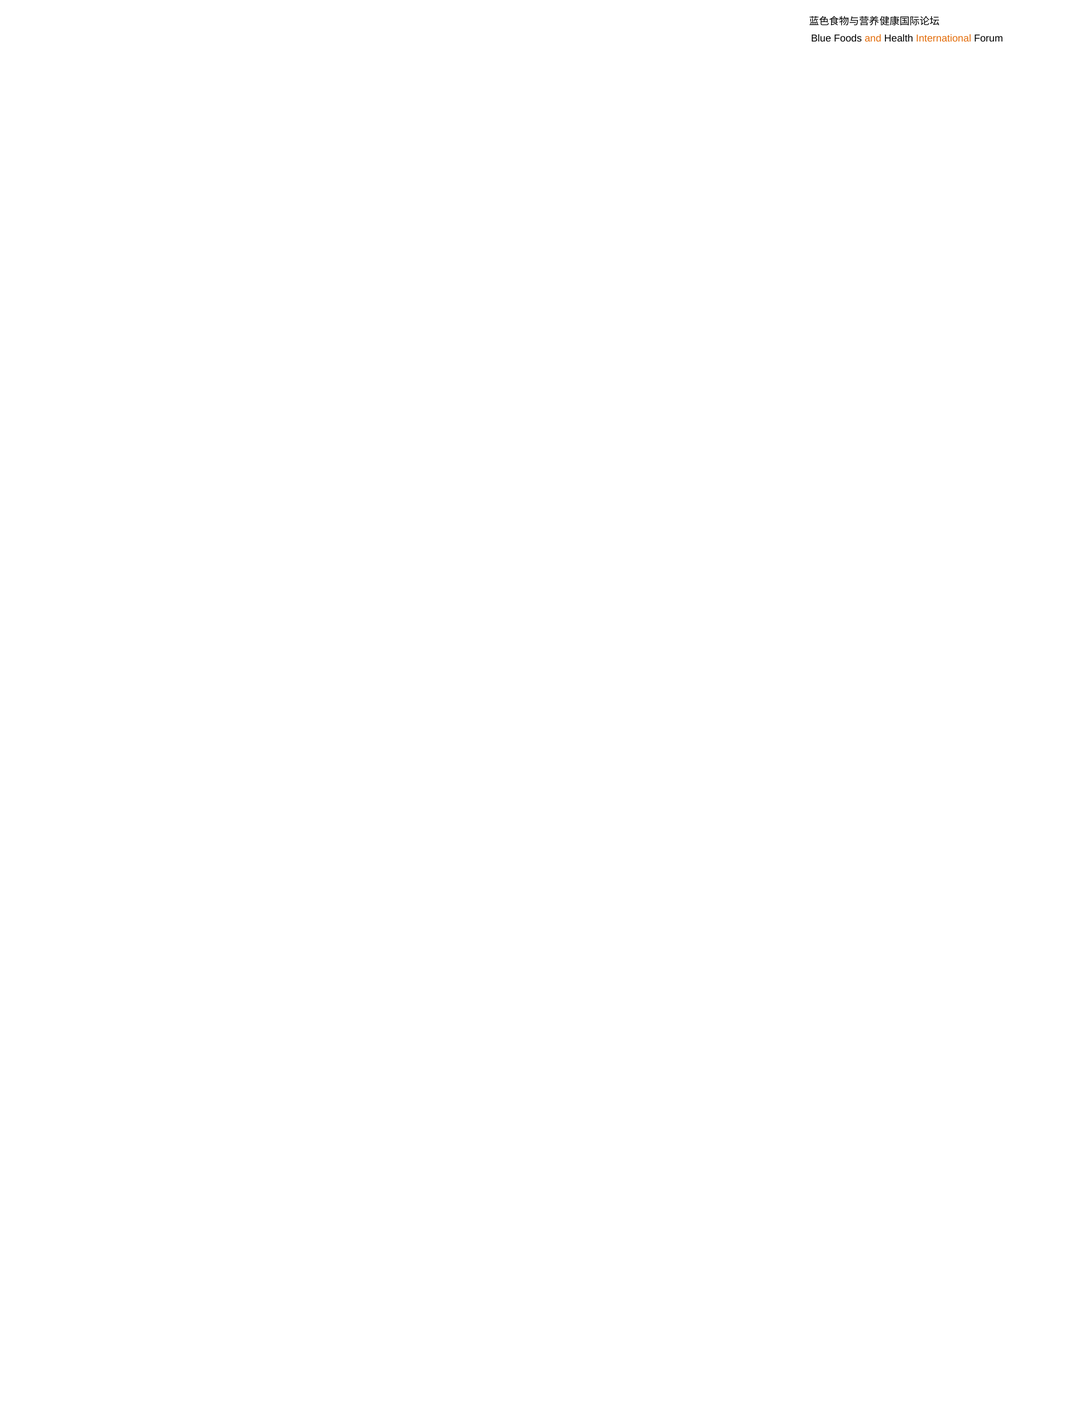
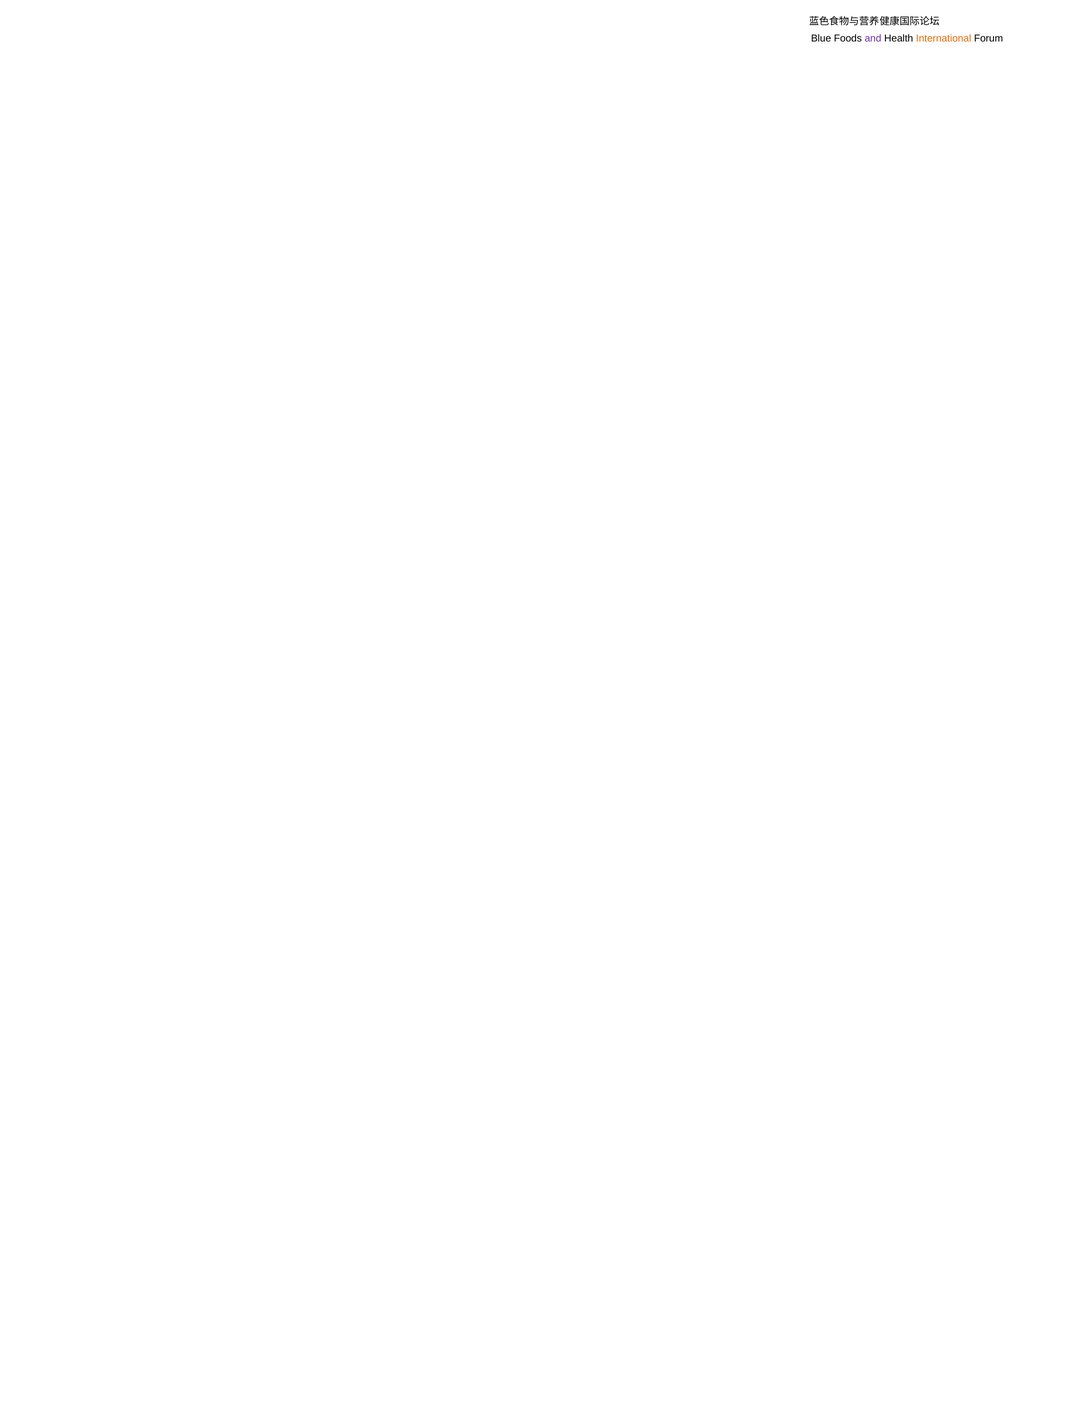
and colour: orange -> purple
